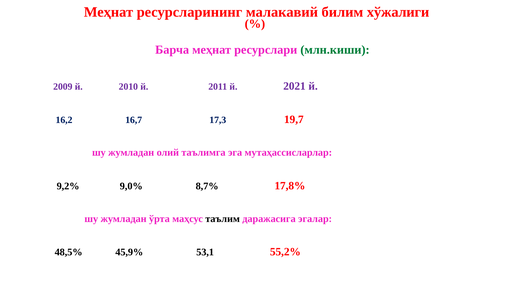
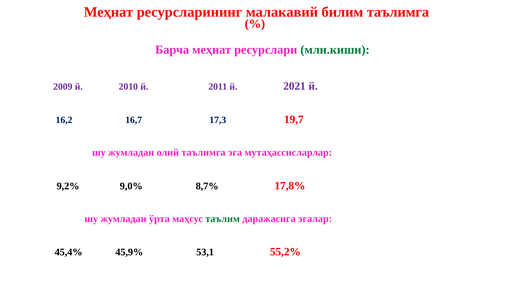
билим хўжалиги: хўжалиги -> таълимга
таълим colour: black -> green
48,5%: 48,5% -> 45,4%
